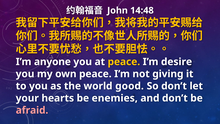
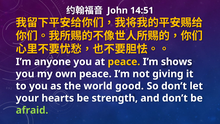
14:48: 14:48 -> 14:51
desire: desire -> shows
enemies: enemies -> strength
afraid colour: pink -> light green
